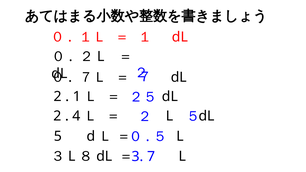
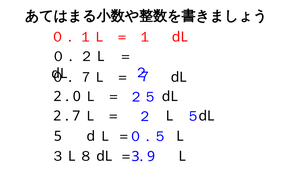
1: 1 -> 0
4: 4 -> 7
7: 7 -> 9
